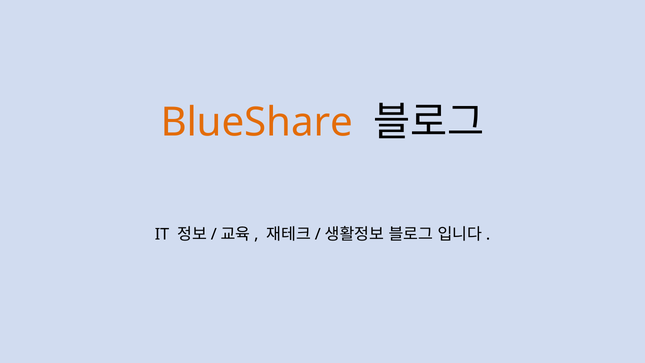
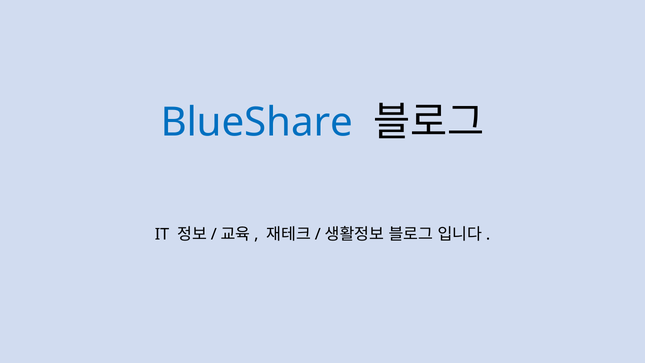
BlueShare colour: orange -> blue
